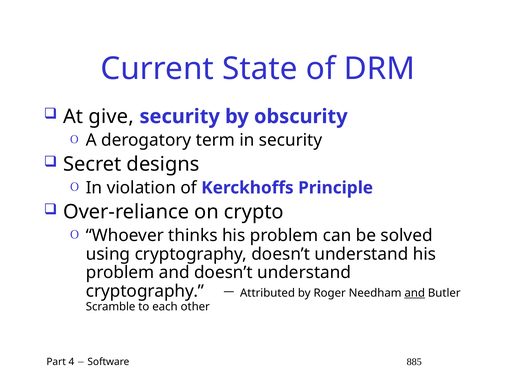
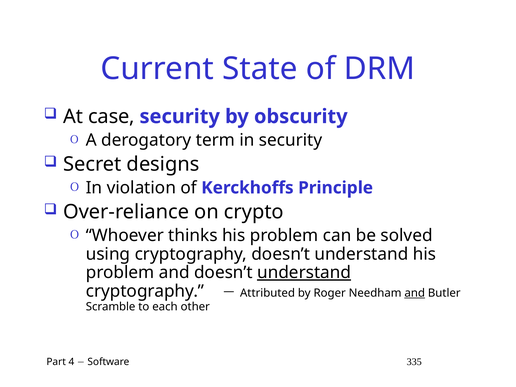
give: give -> case
understand at (304, 273) underline: none -> present
885: 885 -> 335
